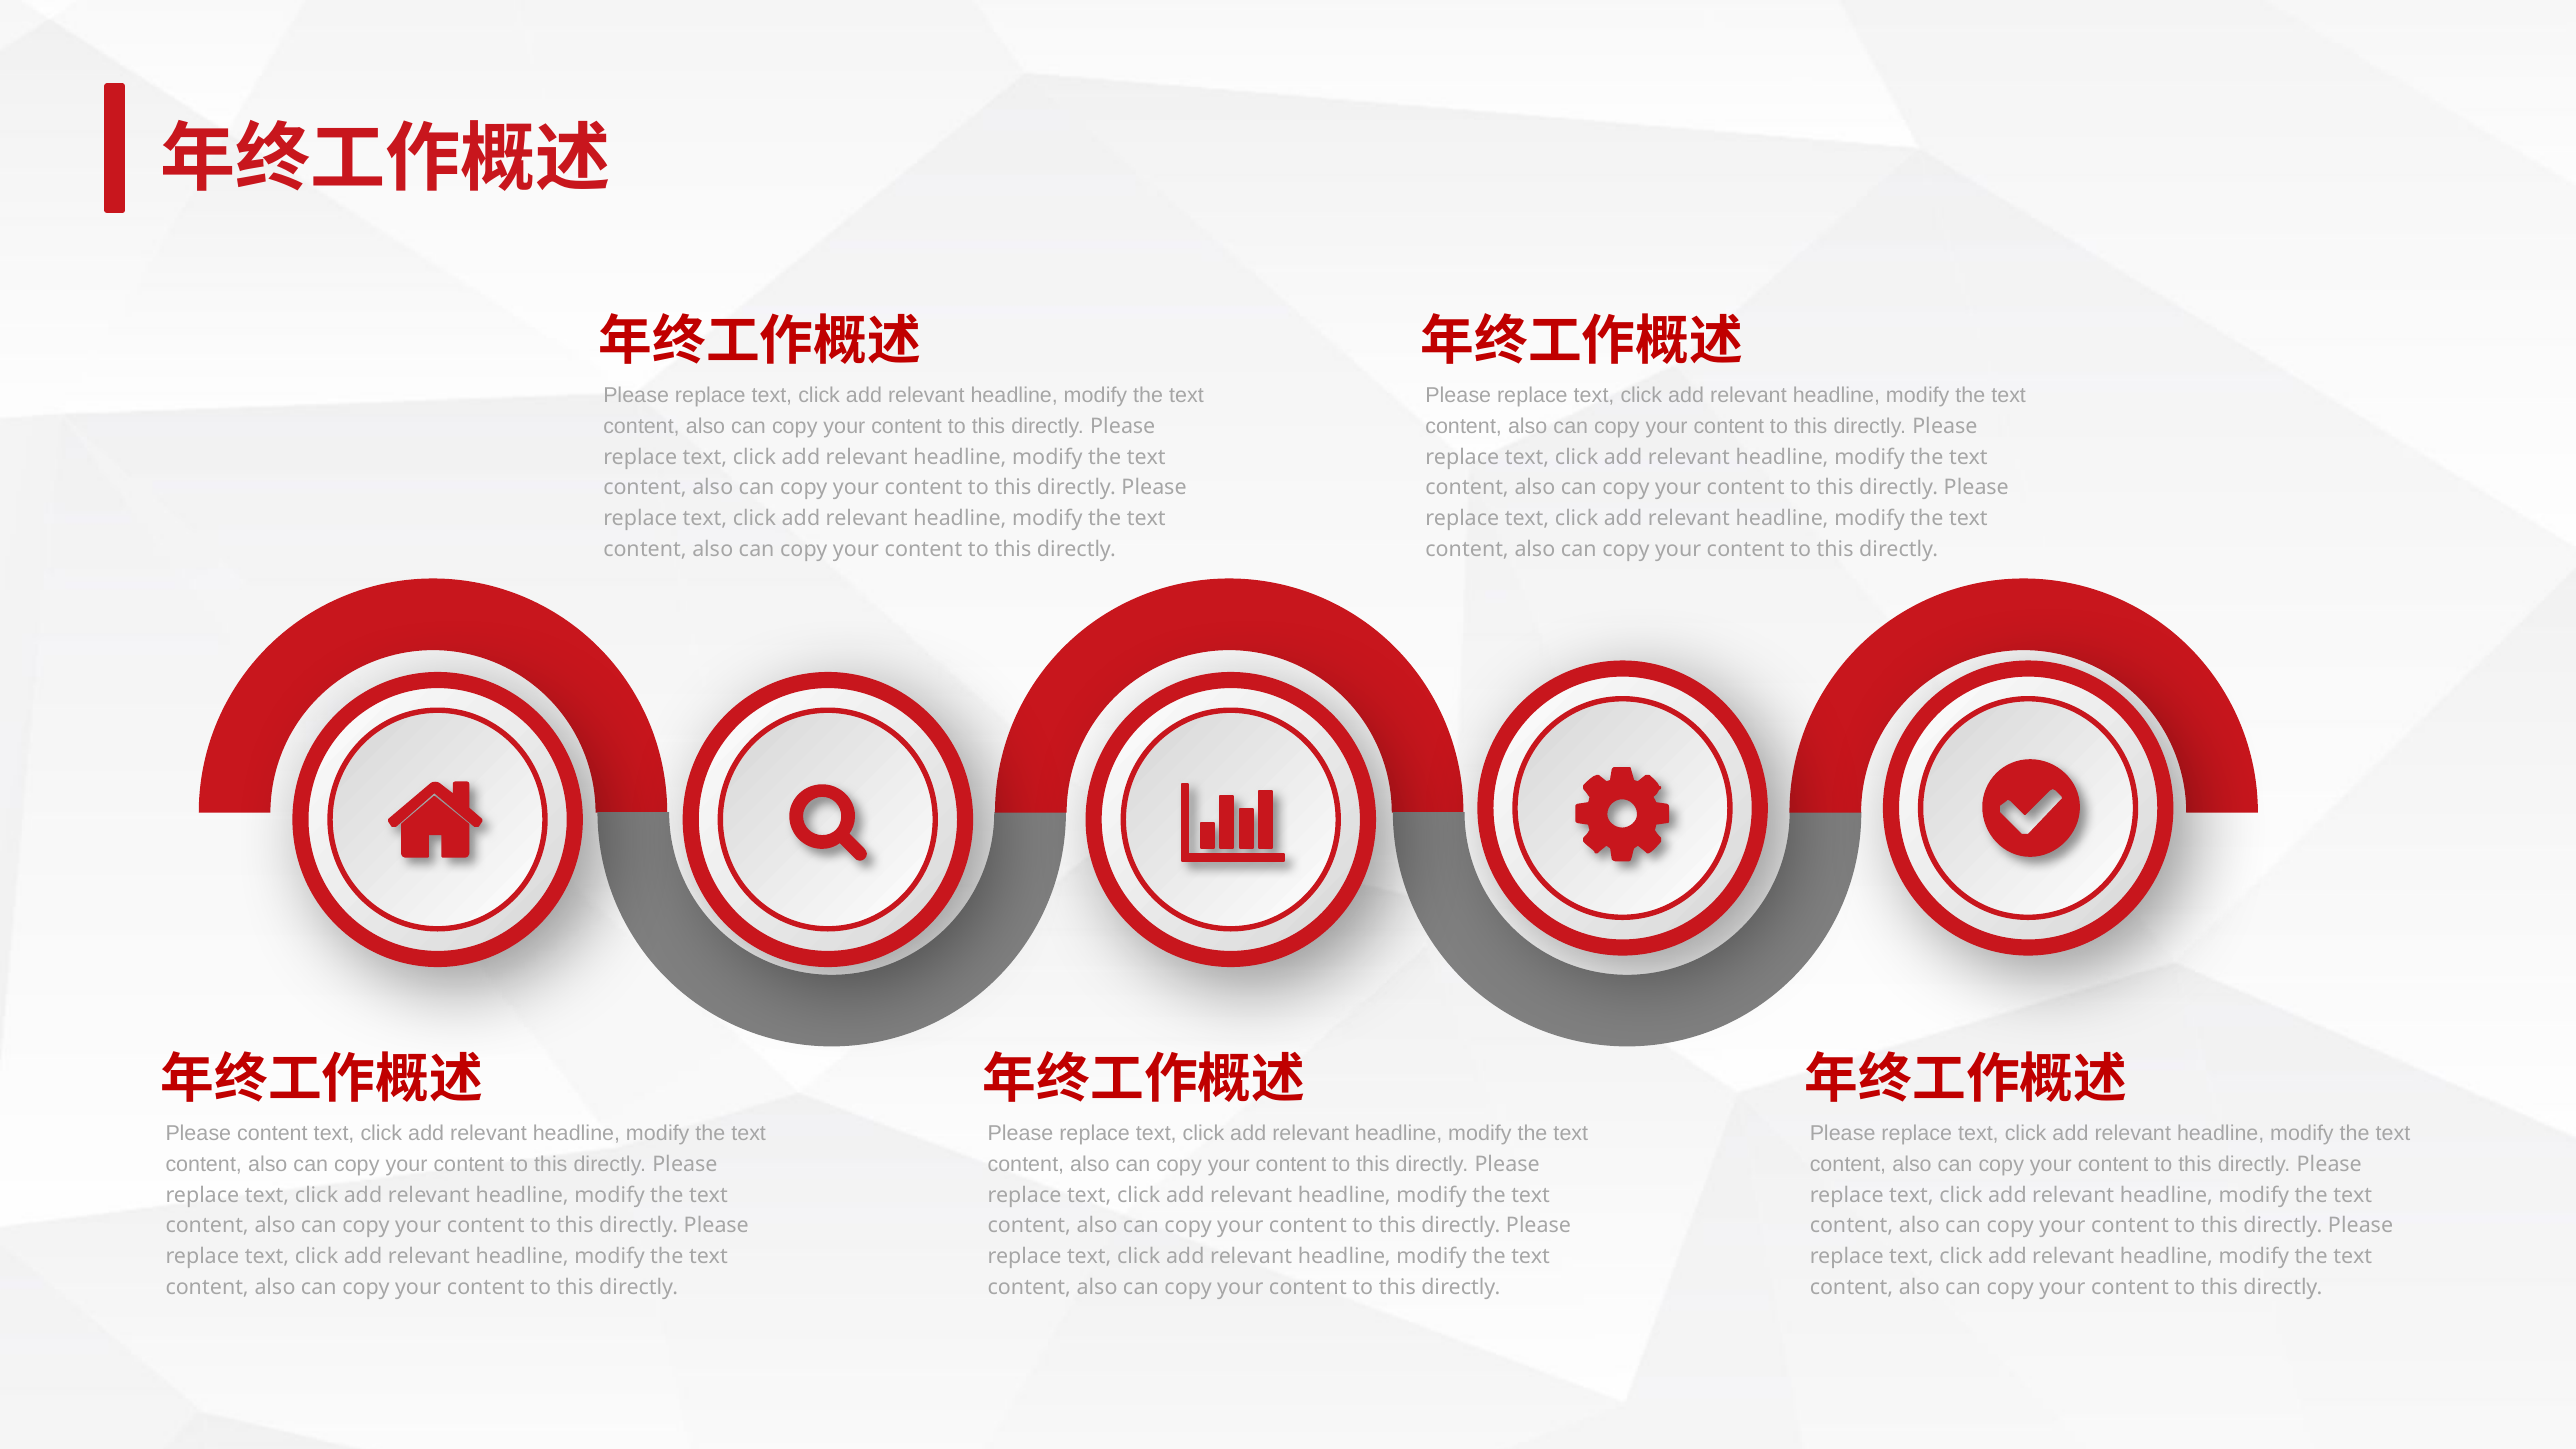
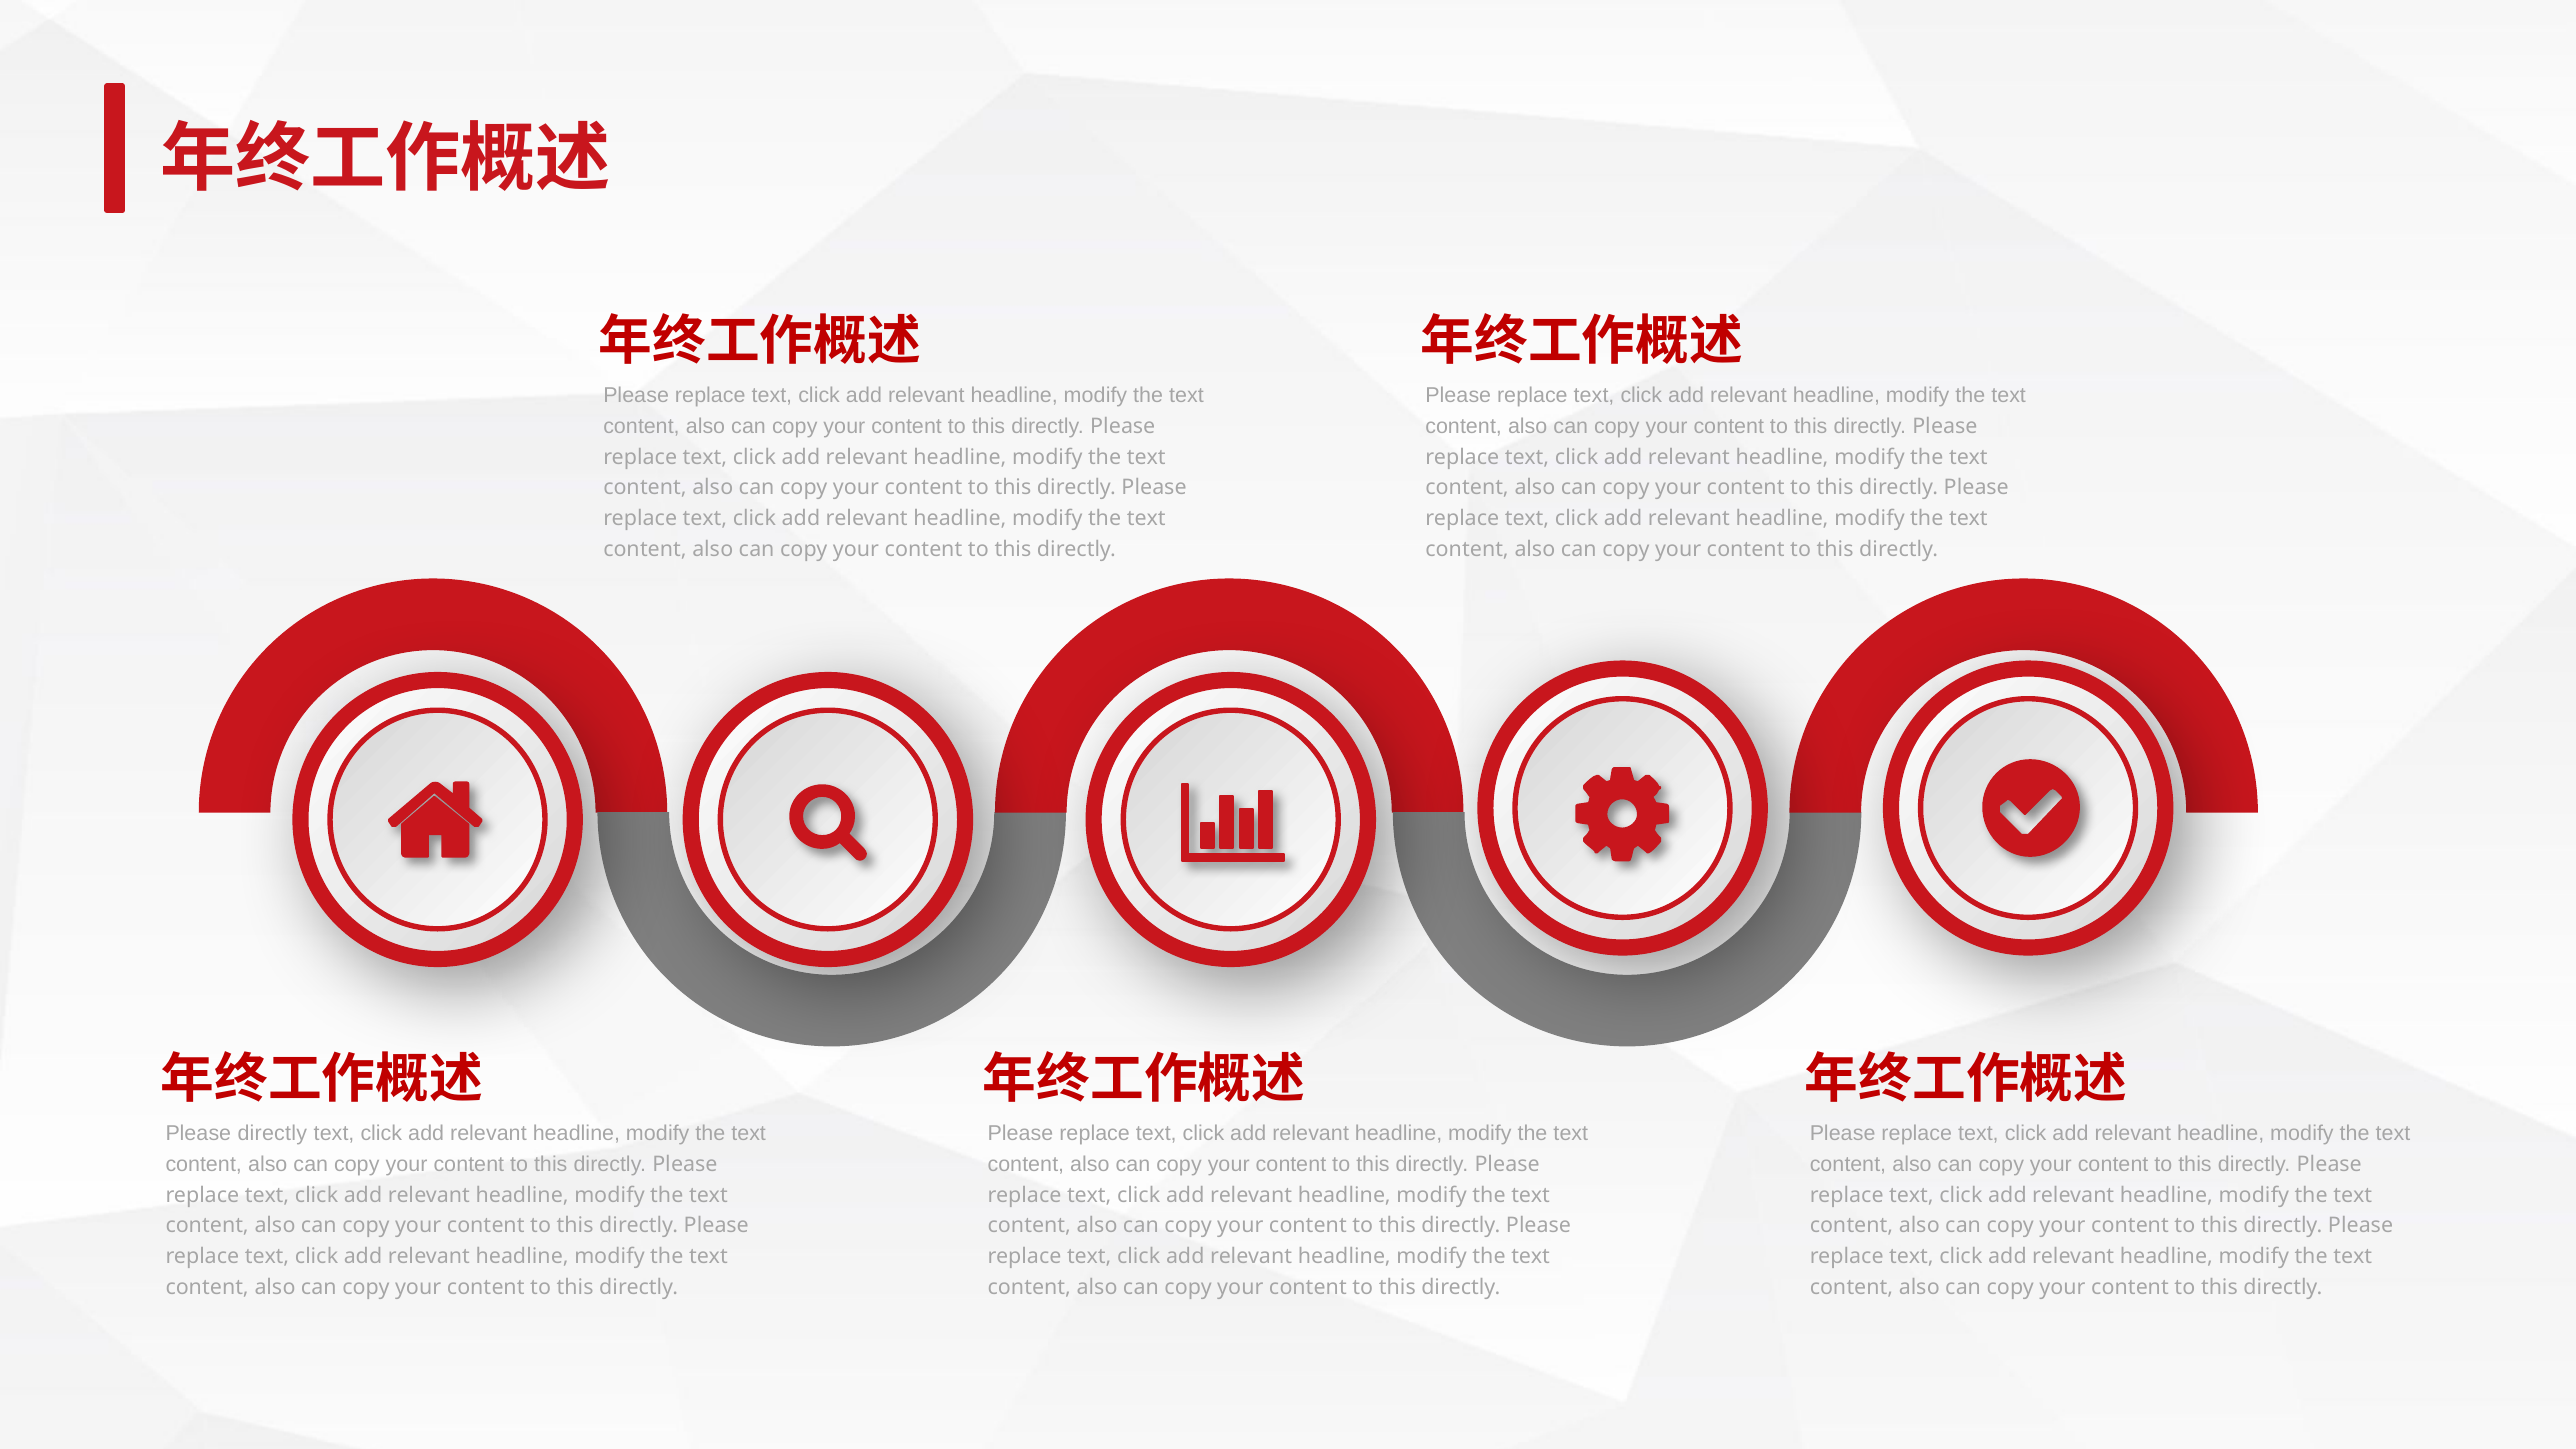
Please content: content -> directly
